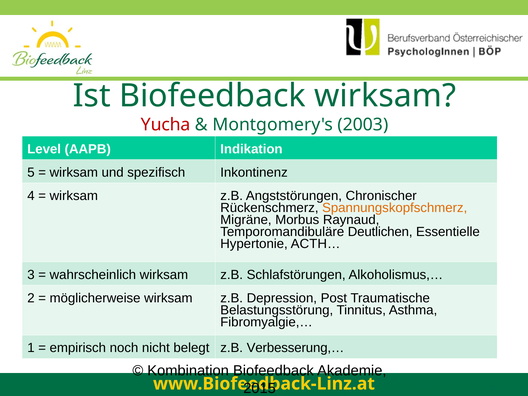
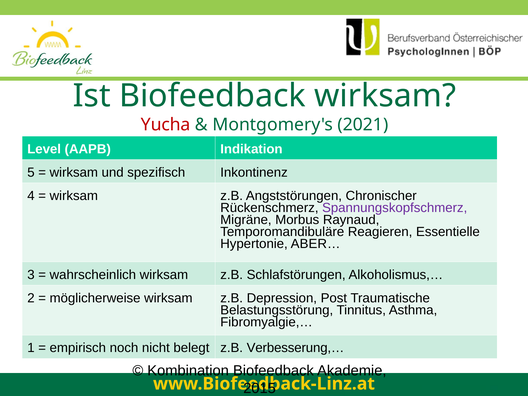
2003: 2003 -> 2021
Spannungskopfschmerz colour: orange -> purple
Deutlichen: Deutlichen -> Reagieren
ACTH…: ACTH… -> ABER…
